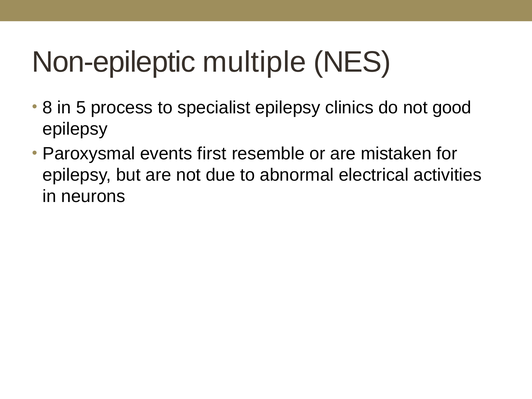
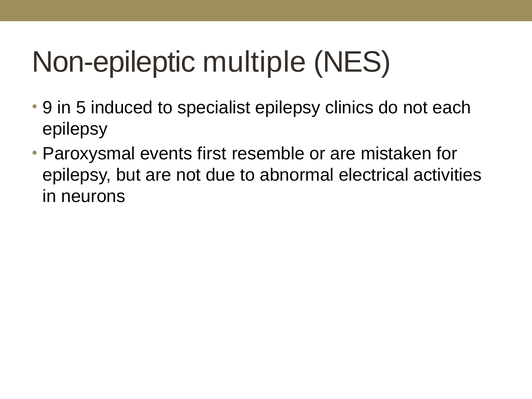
8: 8 -> 9
process: process -> induced
good: good -> each
